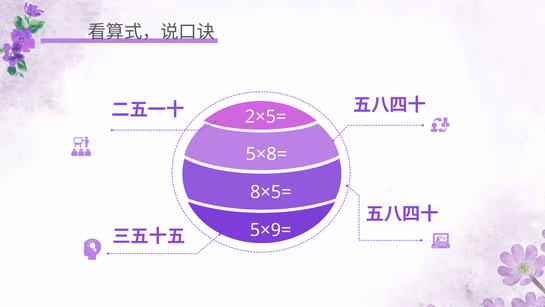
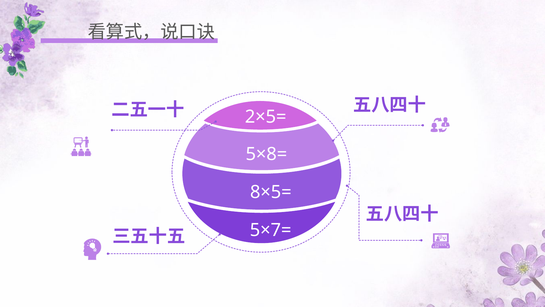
5×9=: 5×9= -> 5×7=
